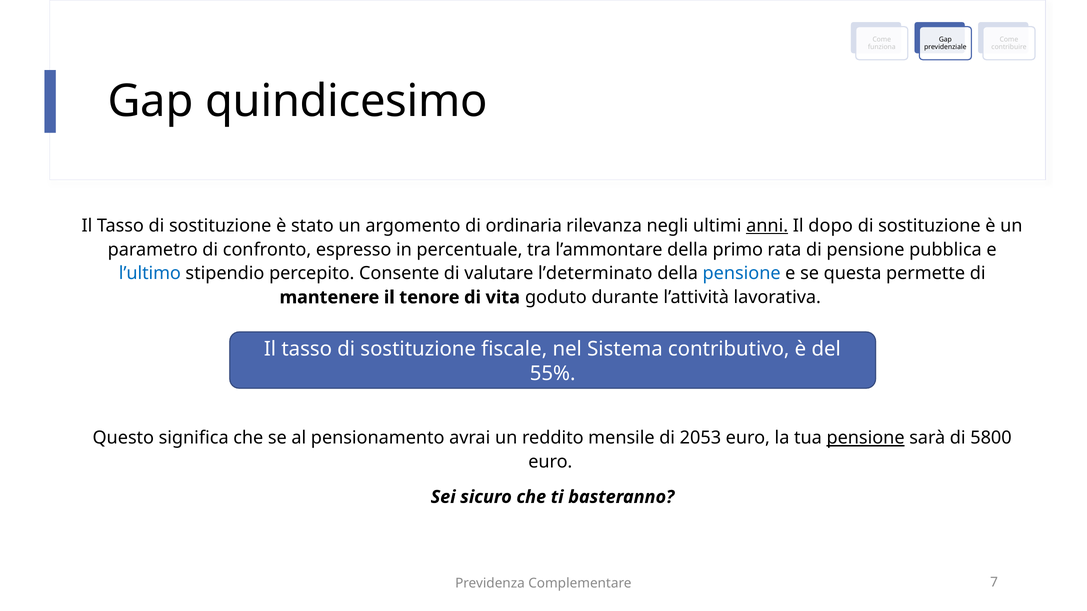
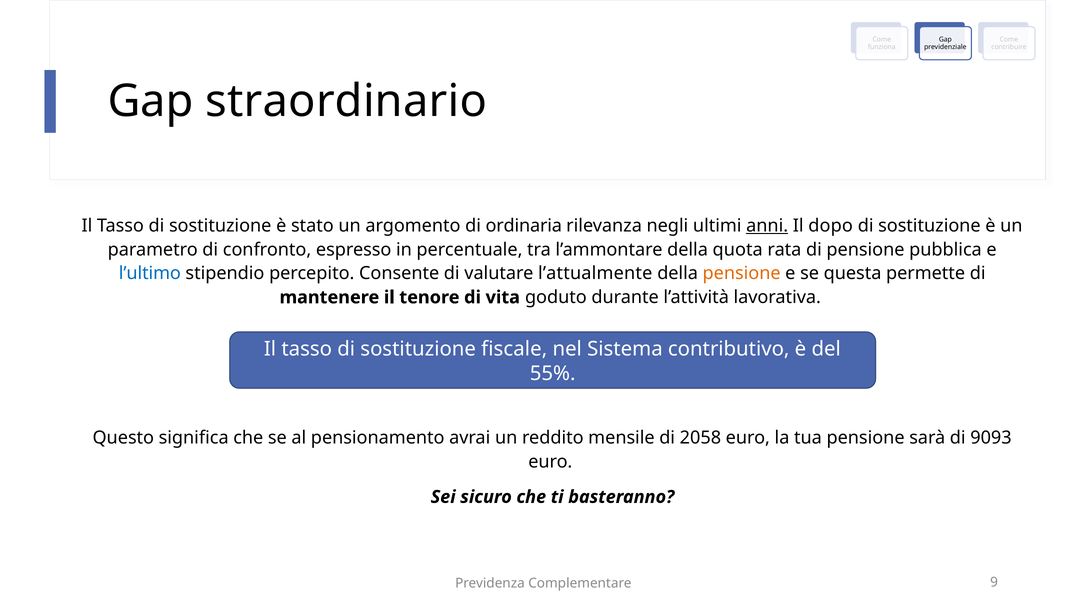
quindicesimo: quindicesimo -> straordinario
primo: primo -> quota
l’determinato: l’determinato -> l’attualmente
pensione at (742, 274) colour: blue -> orange
2053: 2053 -> 2058
pensione at (866, 438) underline: present -> none
5800: 5800 -> 9093
7: 7 -> 9
